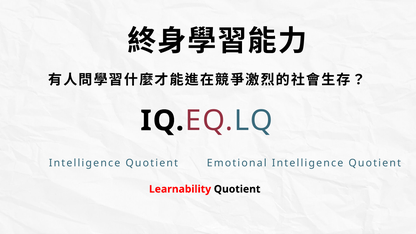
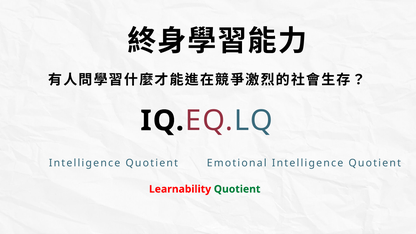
Quotient at (237, 189) colour: black -> green
